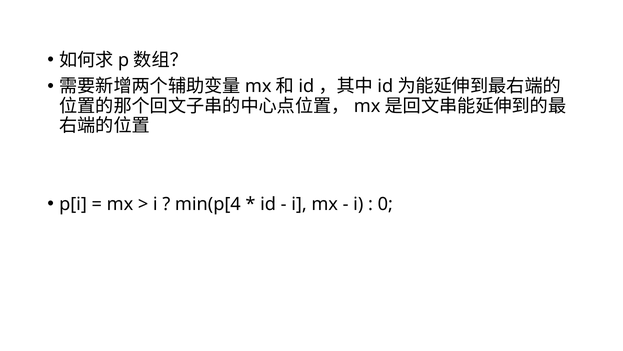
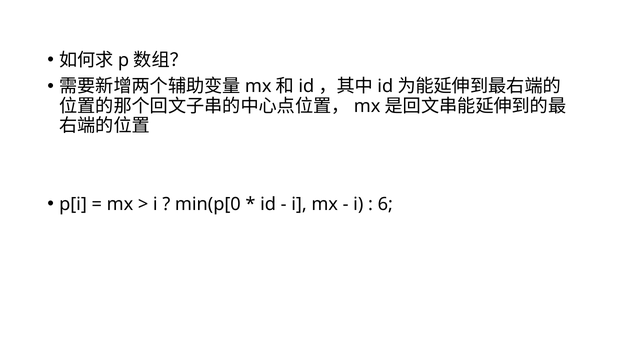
min(p[4: min(p[4 -> min(p[0
0: 0 -> 6
